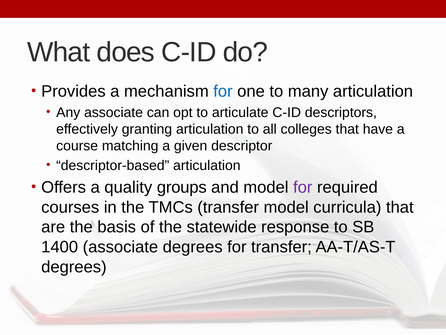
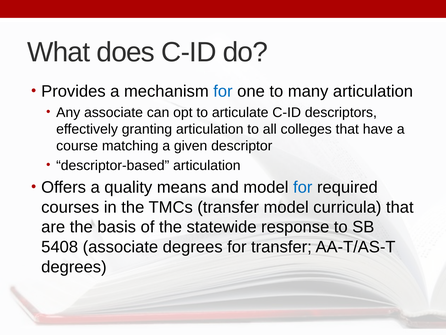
groups: groups -> means
for at (303, 187) colour: purple -> blue
1400: 1400 -> 5408
